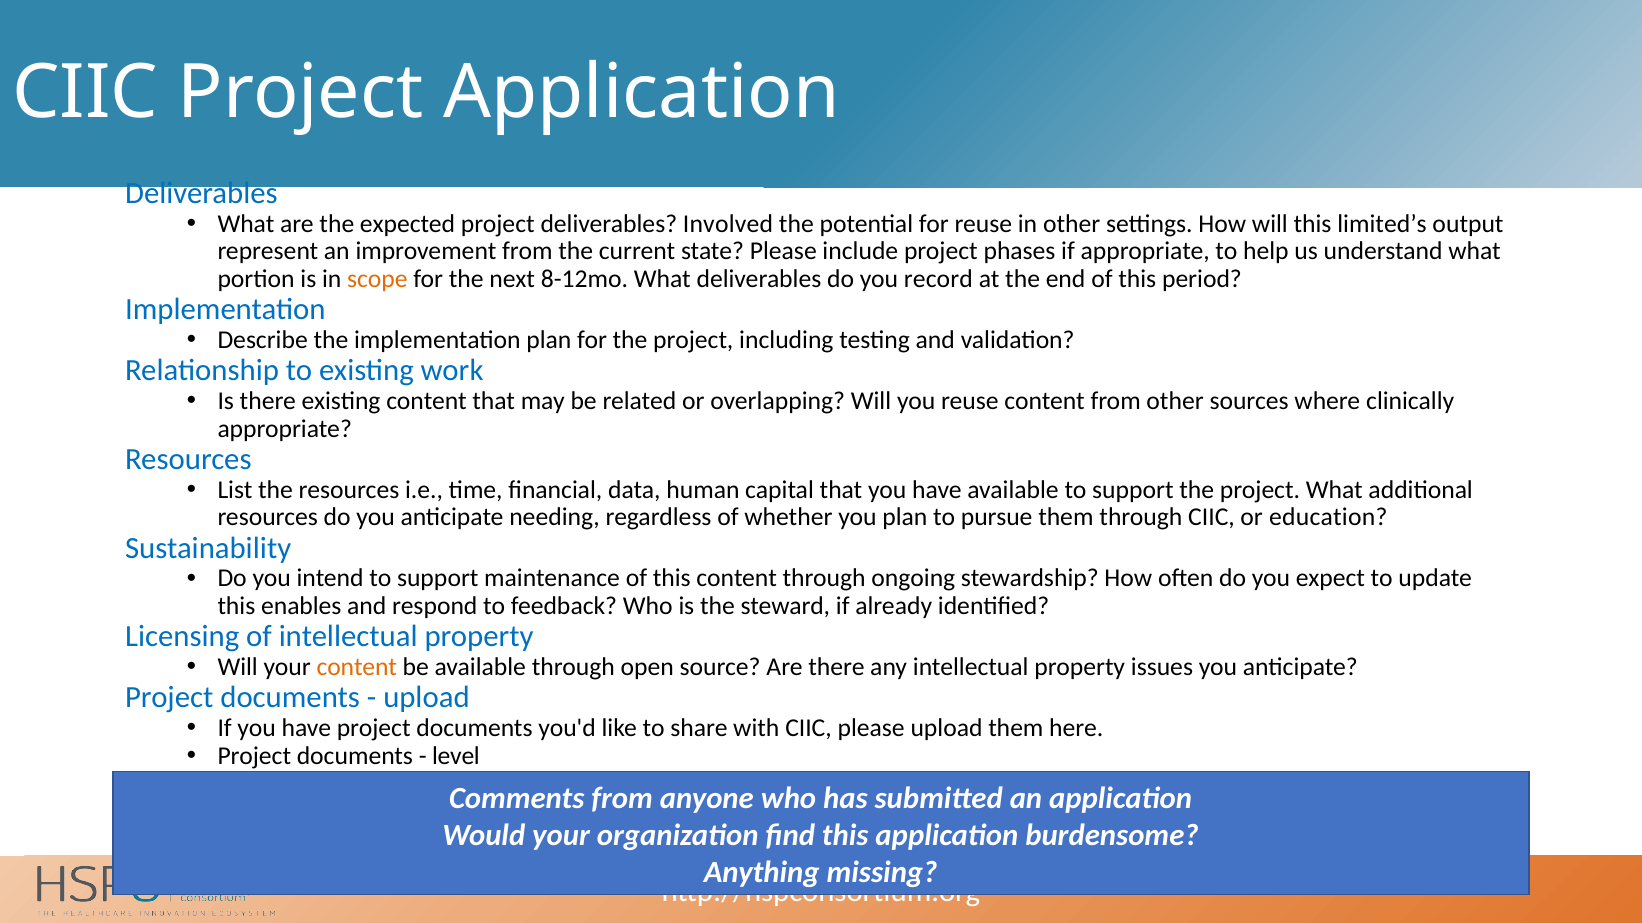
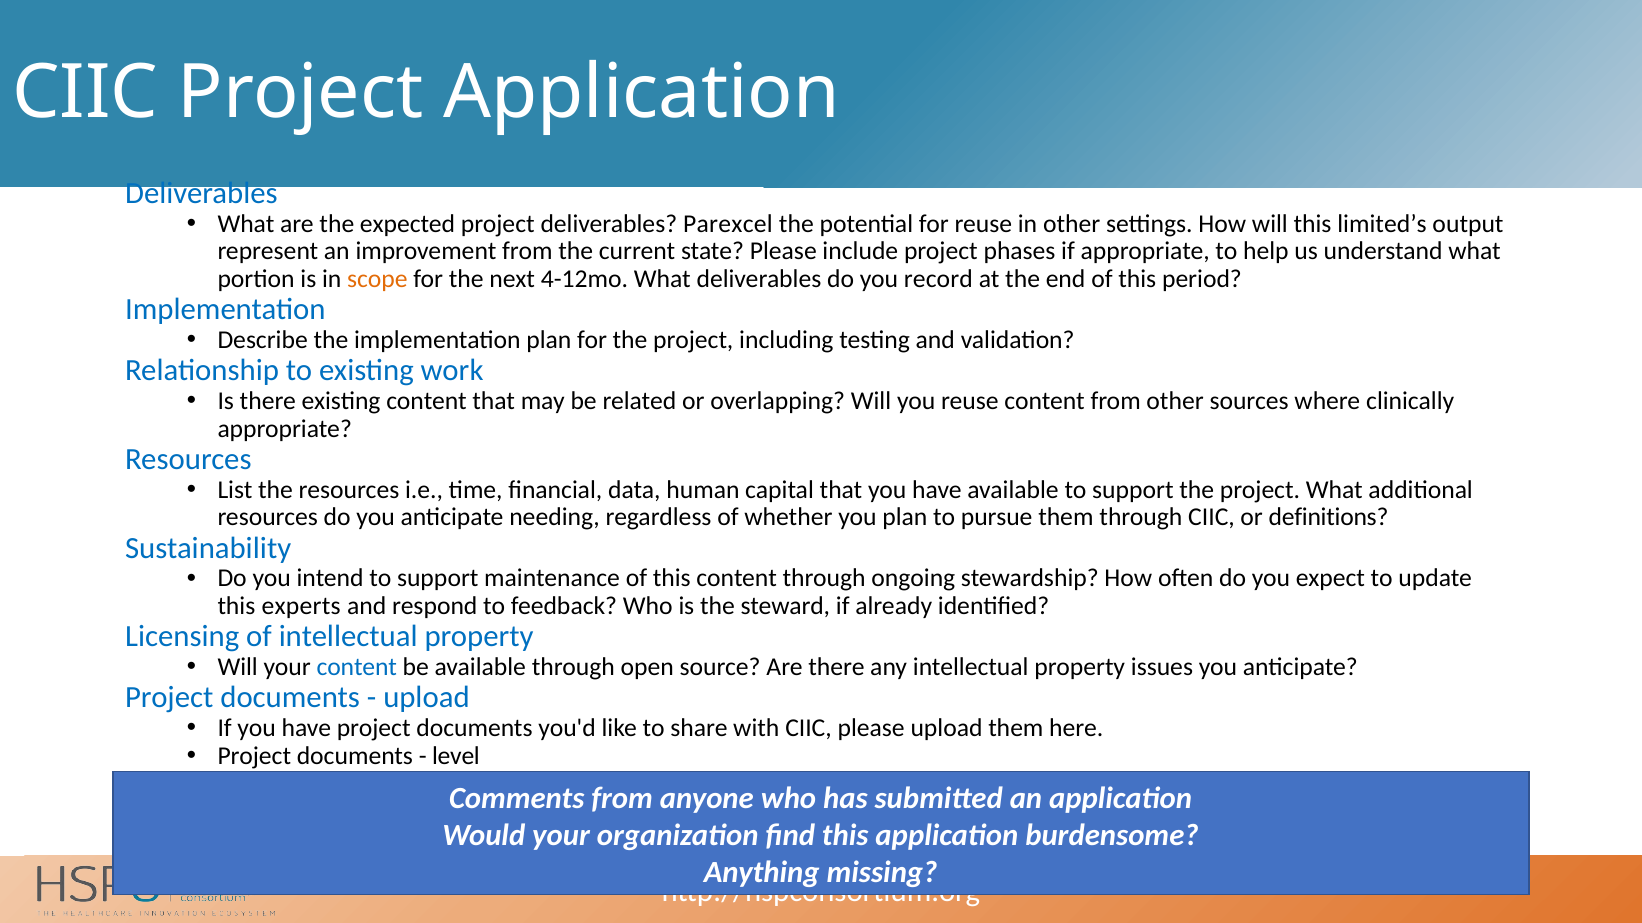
Involved: Involved -> Parexcel
8-12mo: 8-12mo -> 4-12mo
education: education -> definitions
enables: enables -> experts
content at (357, 668) colour: orange -> blue
